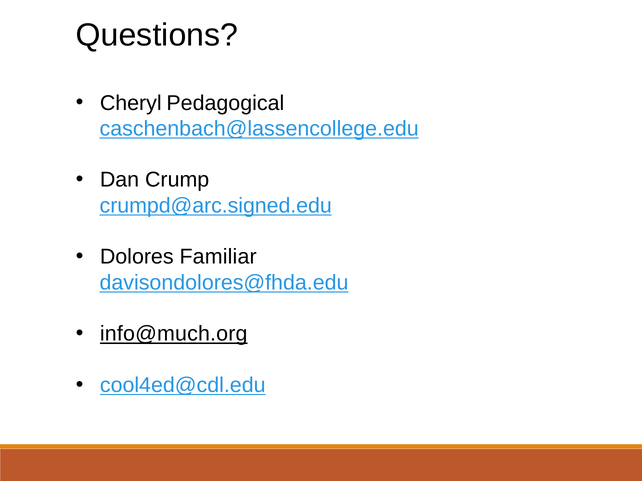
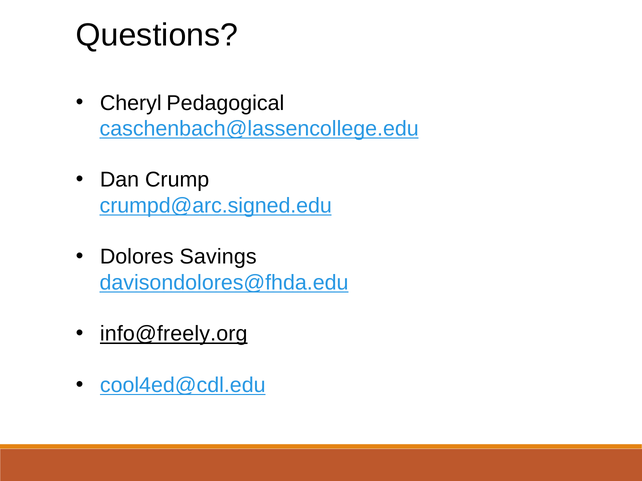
Familiar: Familiar -> Savings
info@much.org: info@much.org -> info@freely.org
